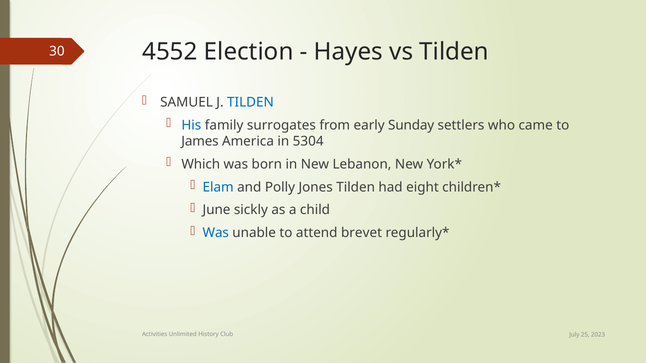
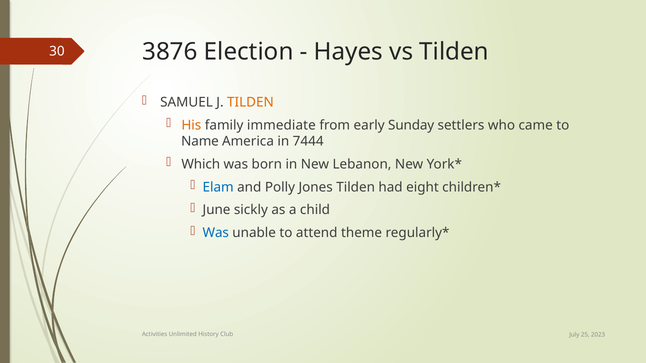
4552: 4552 -> 3876
TILDEN at (250, 102) colour: blue -> orange
His colour: blue -> orange
surrogates: surrogates -> immediate
James: James -> Name
5304: 5304 -> 7444
brevet: brevet -> theme
